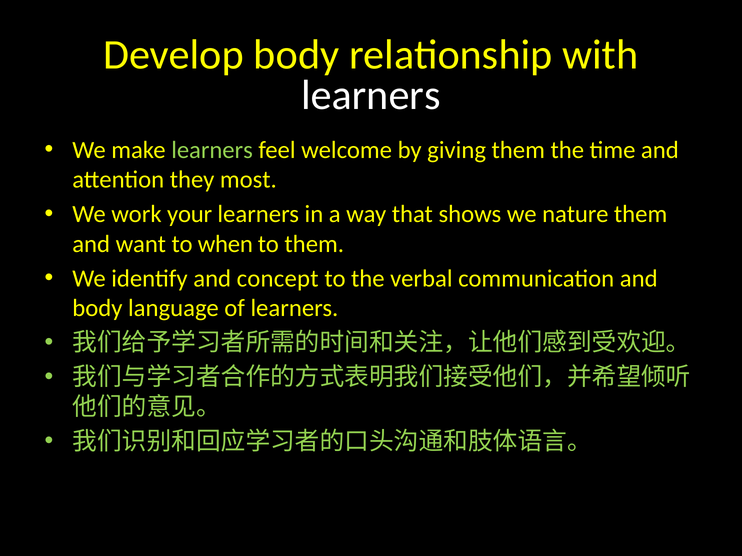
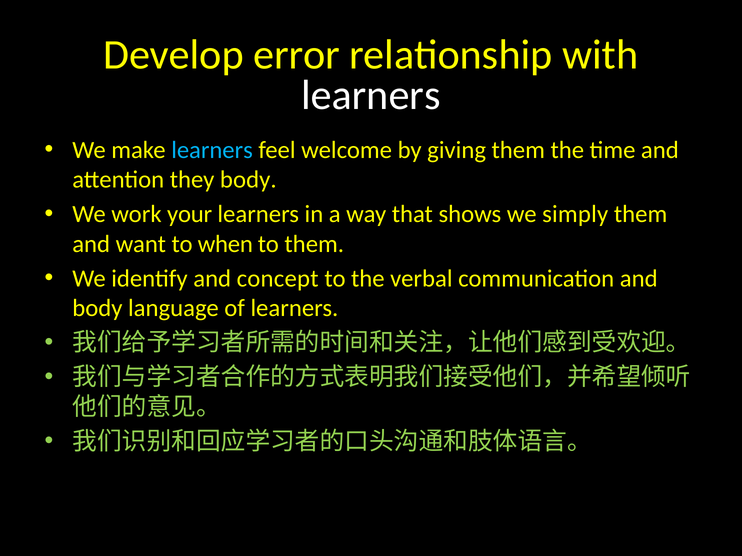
Develop body: body -> error
learners at (212, 150) colour: light green -> light blue
they most: most -> body
nature: nature -> simply
